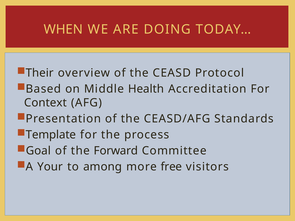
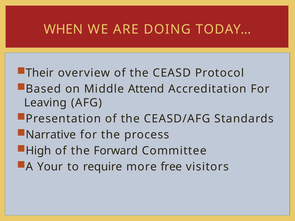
Health: Health -> Attend
Context: Context -> Leaving
Template: Template -> Narrative
Goal: Goal -> High
among: among -> require
